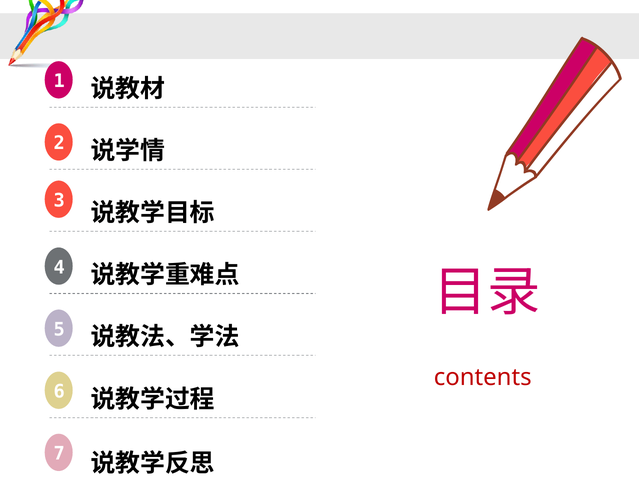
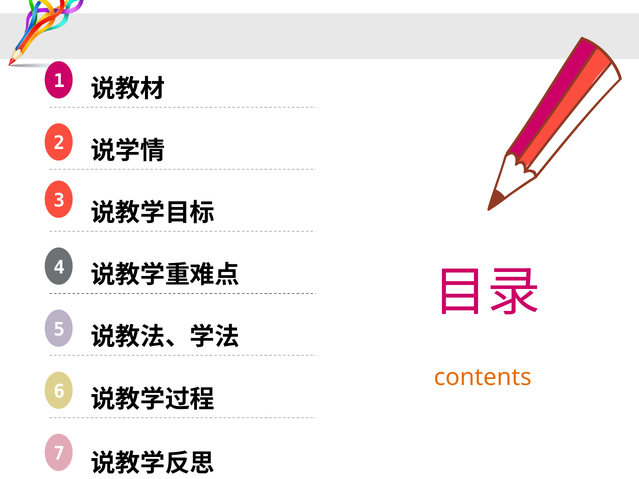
contents colour: red -> orange
